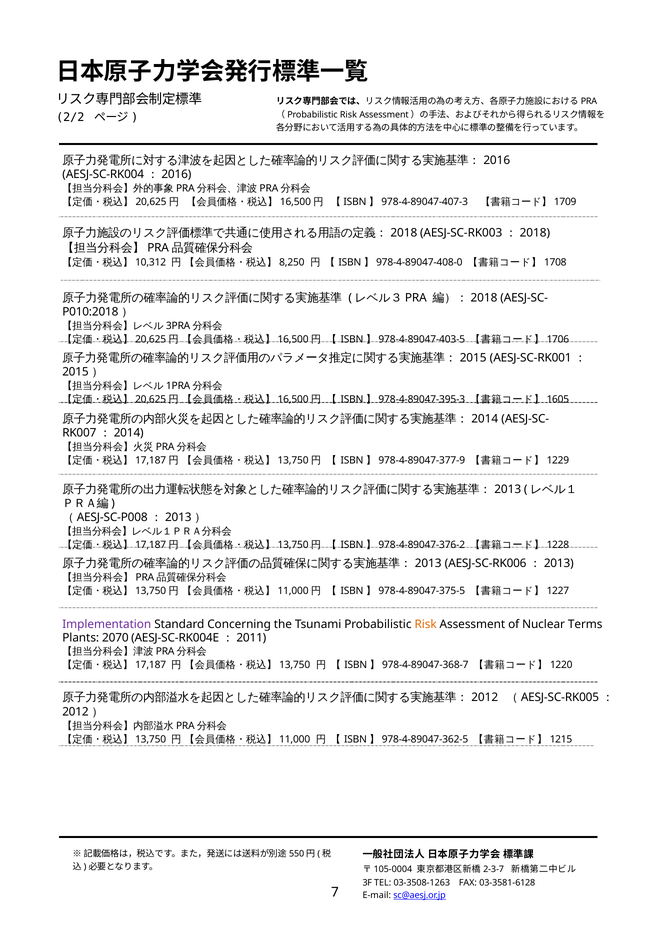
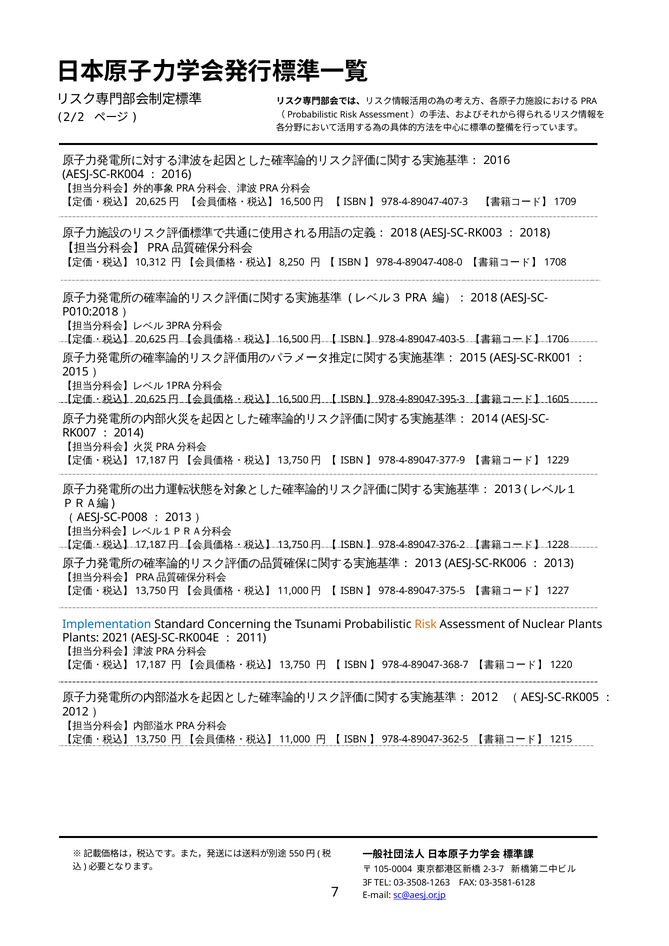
Implementation colour: purple -> blue
Nuclear Terms: Terms -> Plants
2070: 2070 -> 2021
